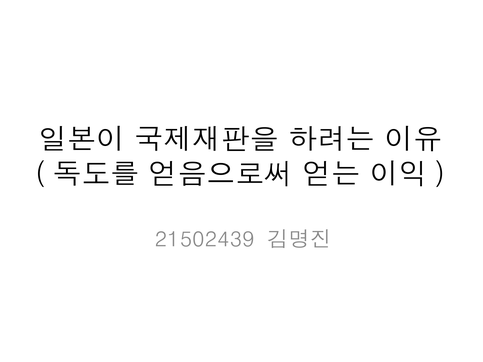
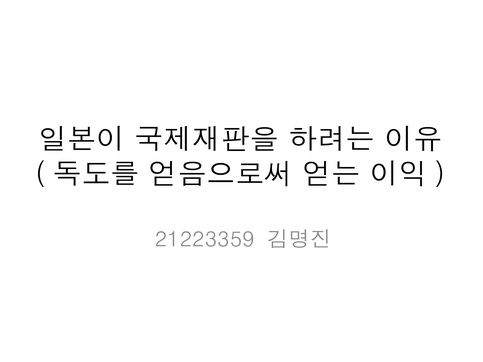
21502439: 21502439 -> 21223359
